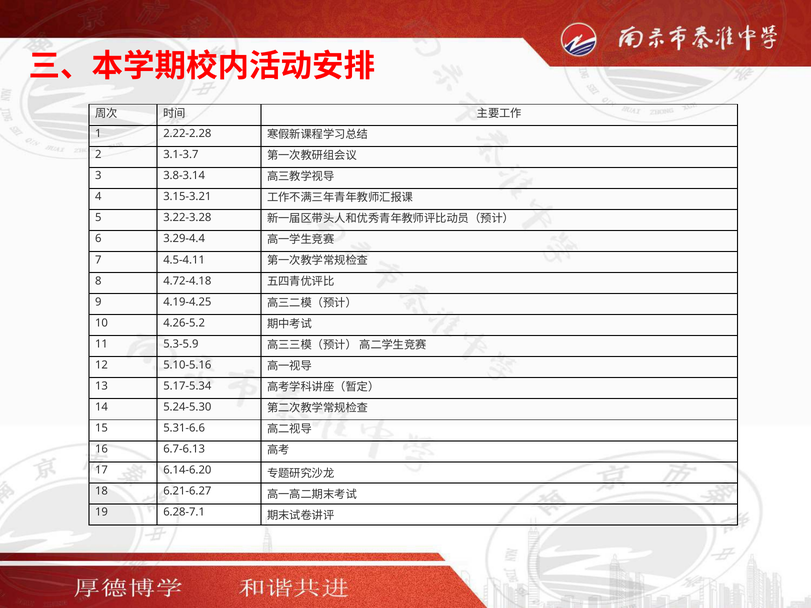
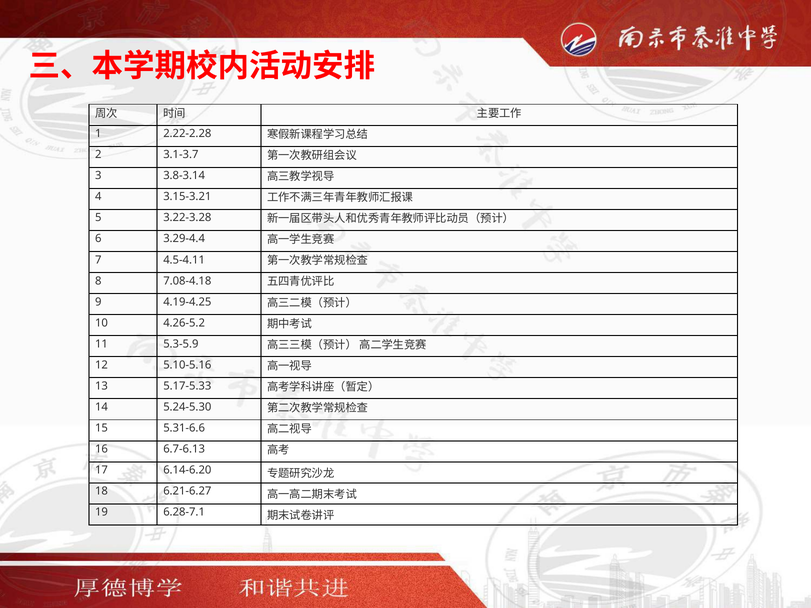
4.72-4.18: 4.72-4.18 -> 7.08-4.18
5.17-5.34: 5.17-5.34 -> 5.17-5.33
